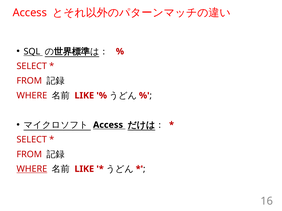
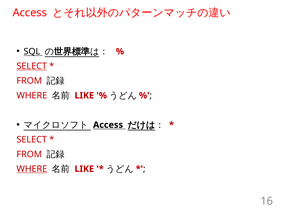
SELECT at (32, 66) underline: none -> present
